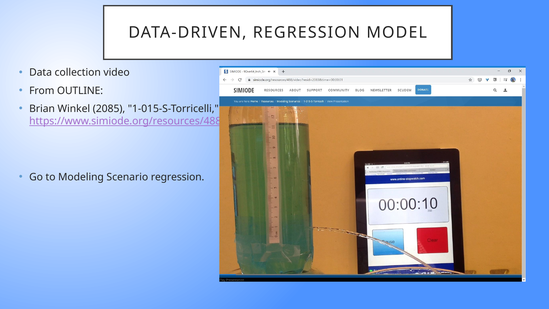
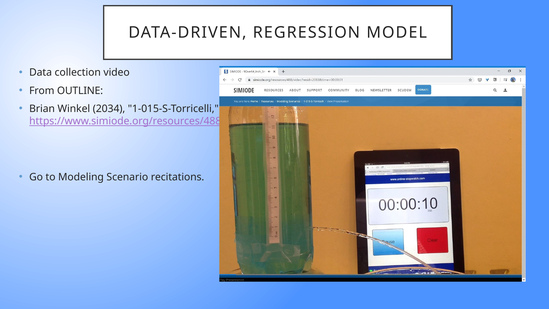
2085: 2085 -> 2034
Scenario regression: regression -> recitations
